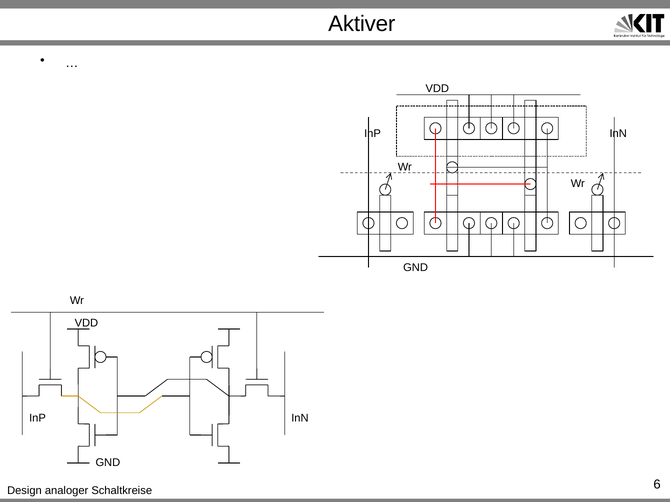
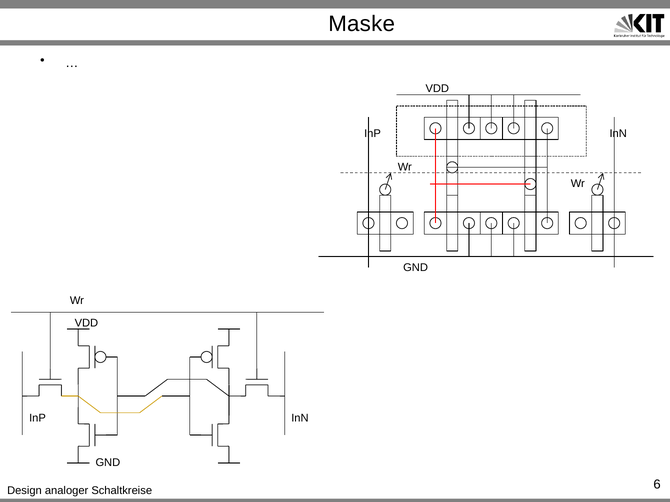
Aktiver: Aktiver -> Maske
